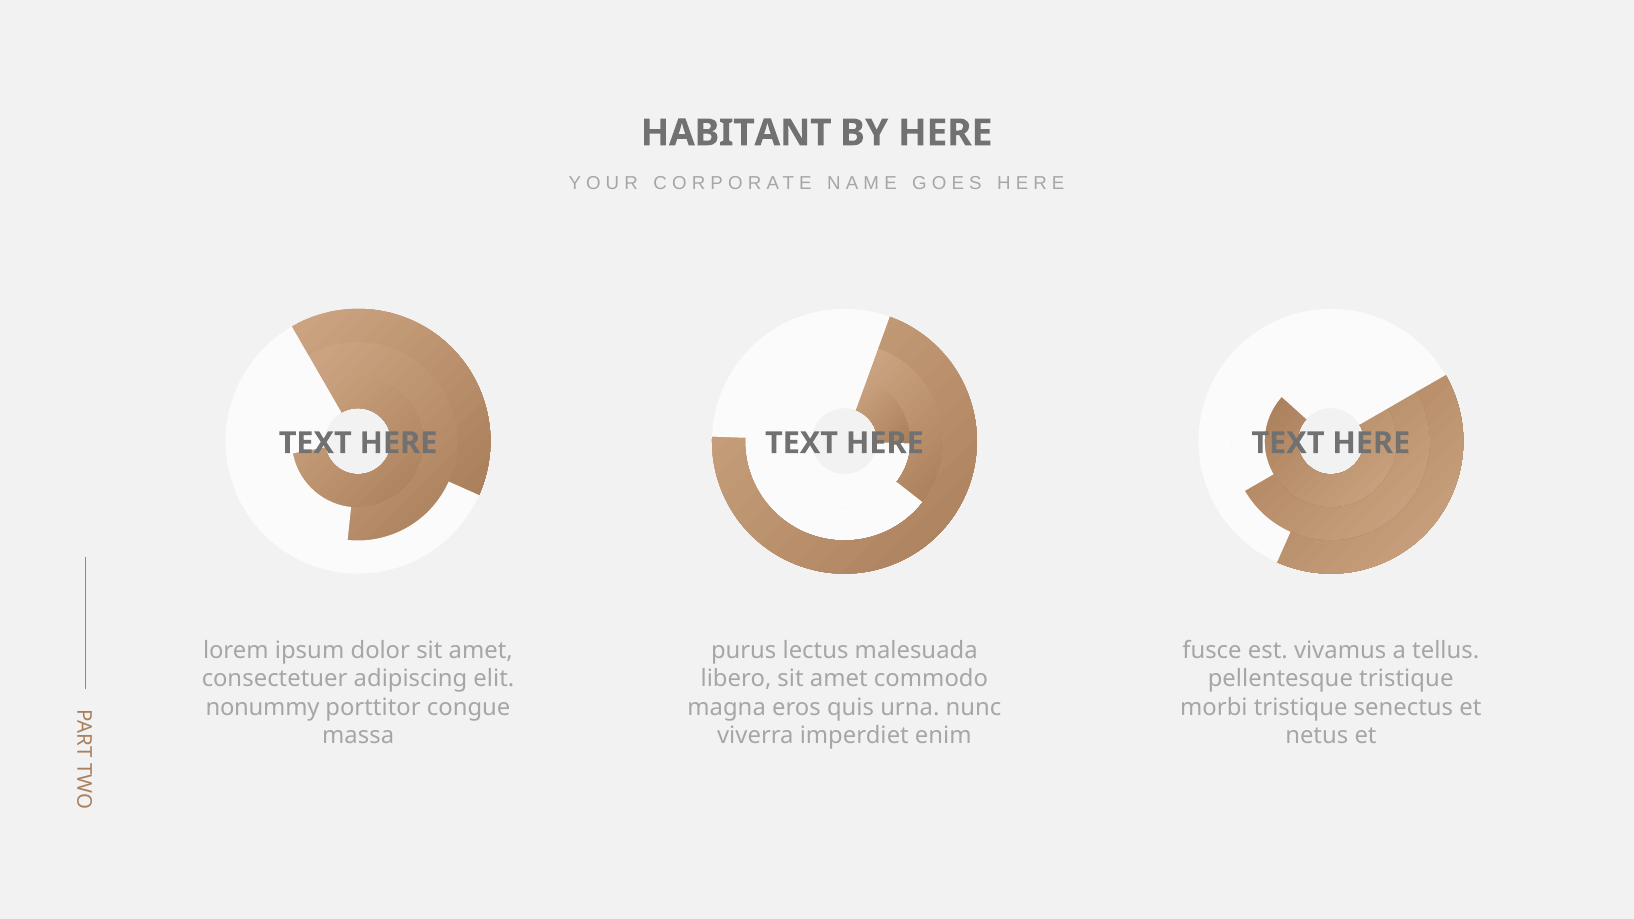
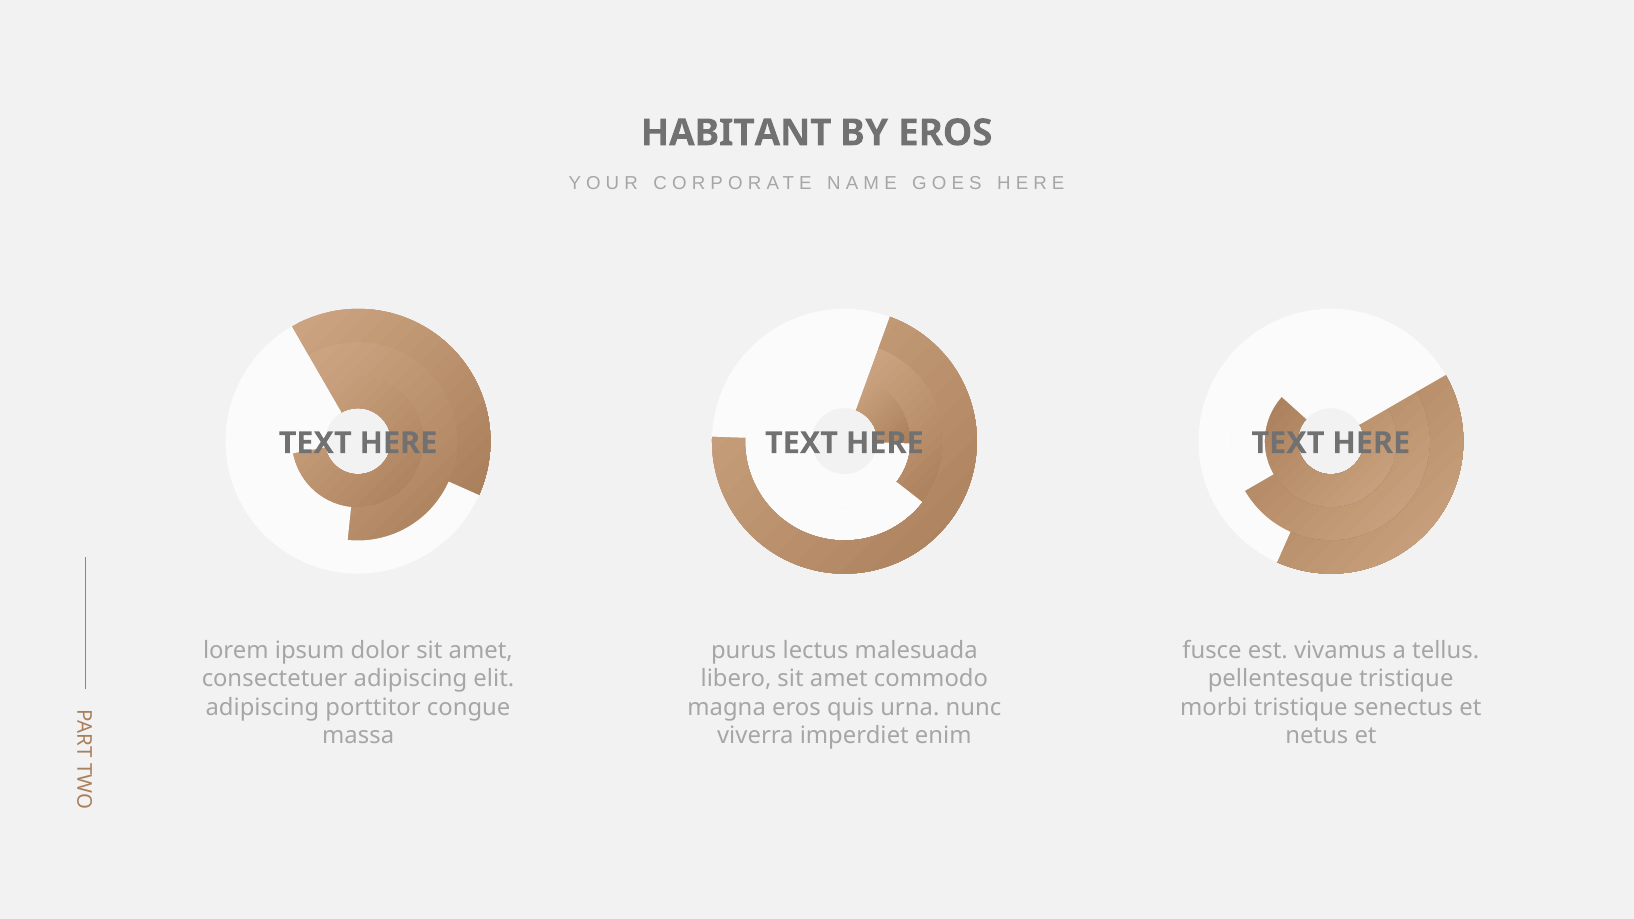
BY HERE: HERE -> EROS
nonummy at (262, 708): nonummy -> adipiscing
